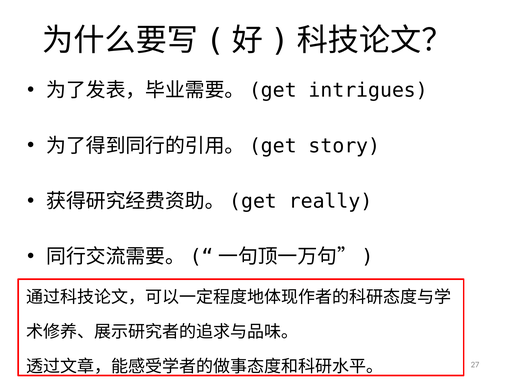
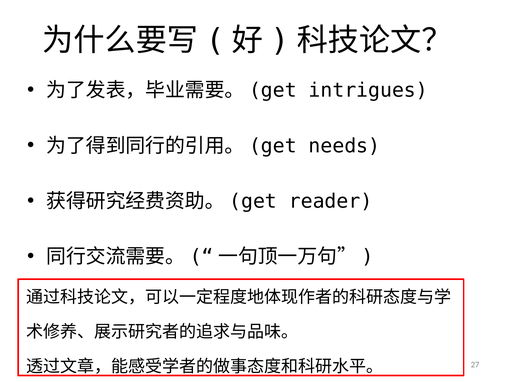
story: story -> needs
really: really -> reader
